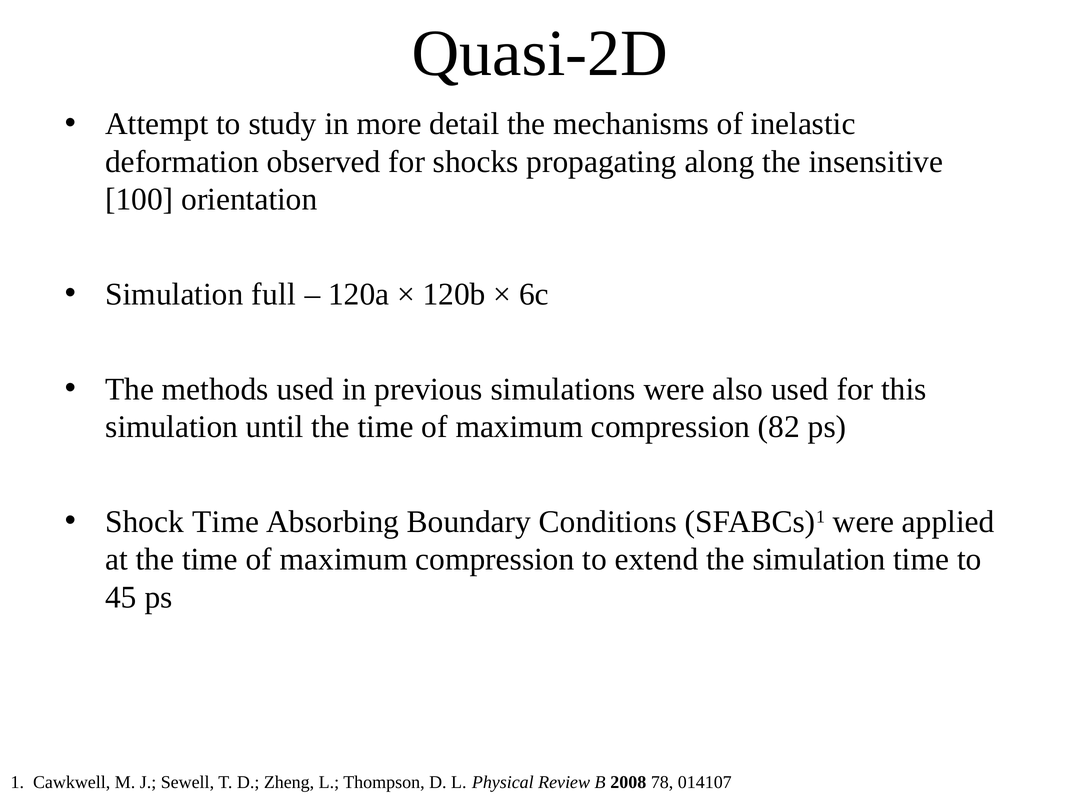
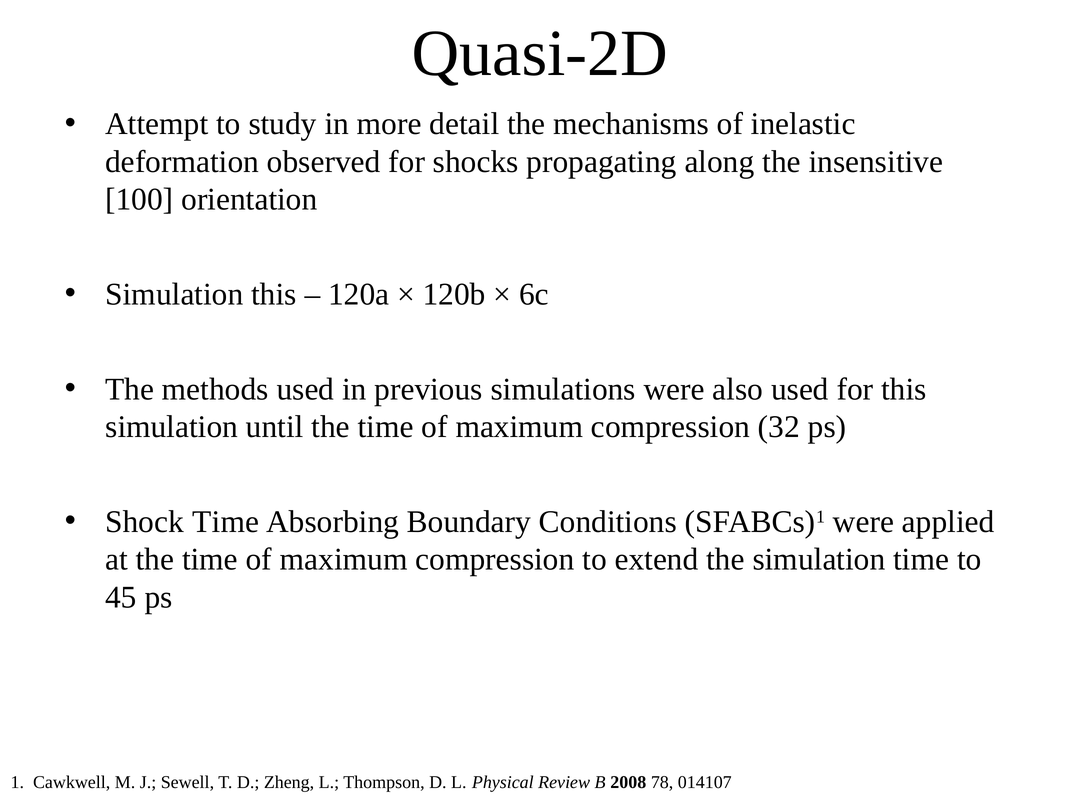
Simulation full: full -> this
82: 82 -> 32
